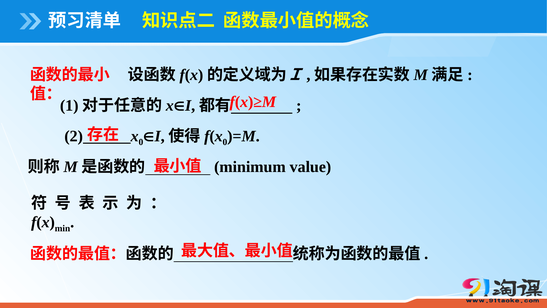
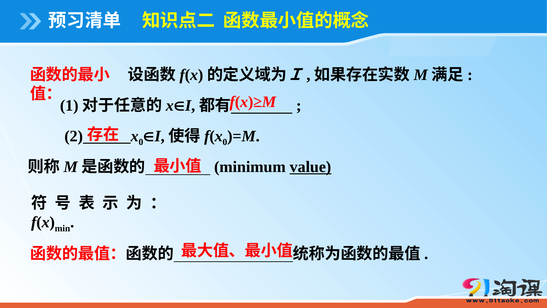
value underline: none -> present
